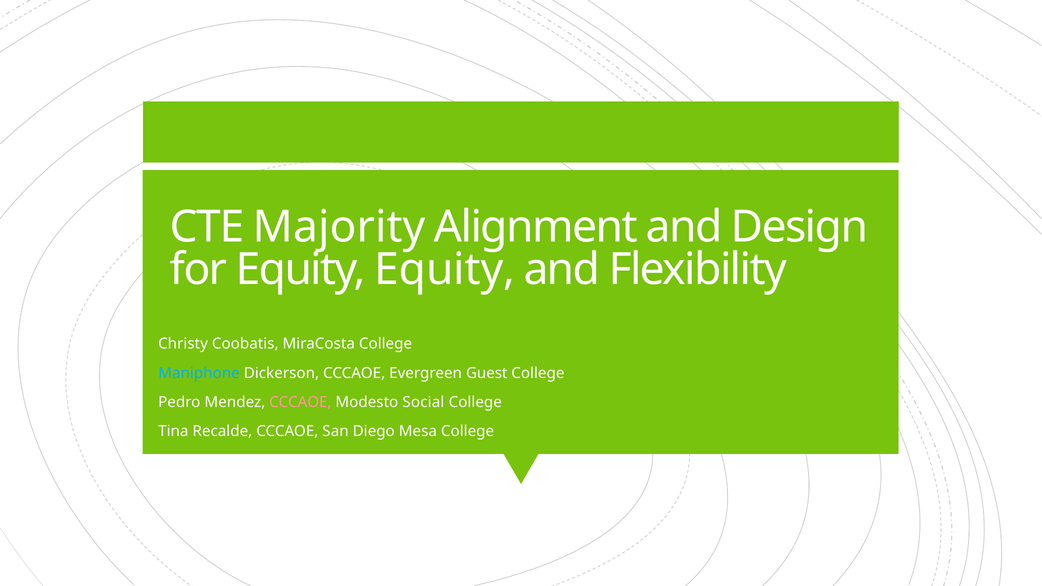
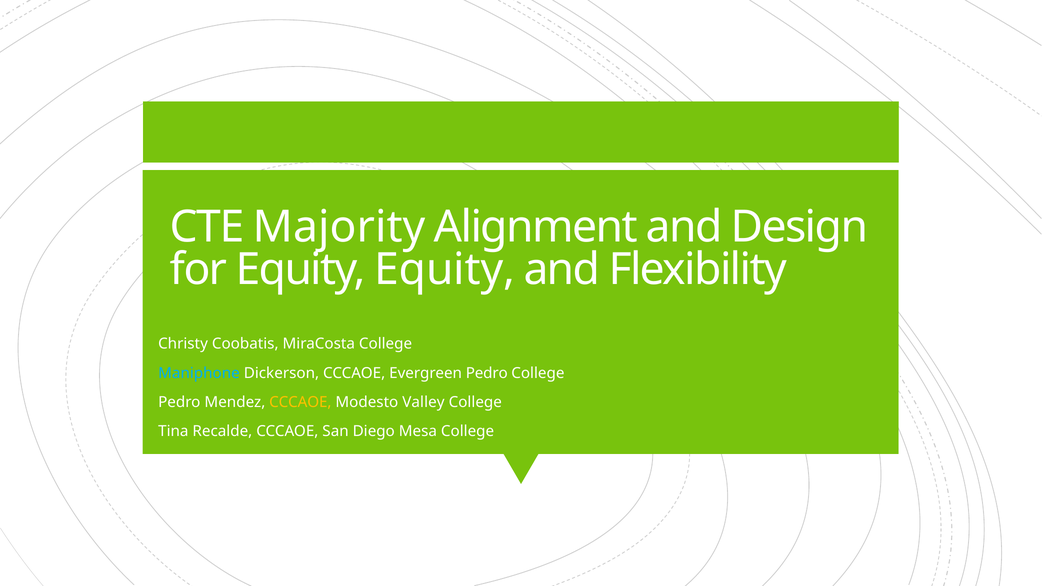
Evergreen Guest: Guest -> Pedro
CCCAOE at (300, 402) colour: pink -> yellow
Social: Social -> Valley
